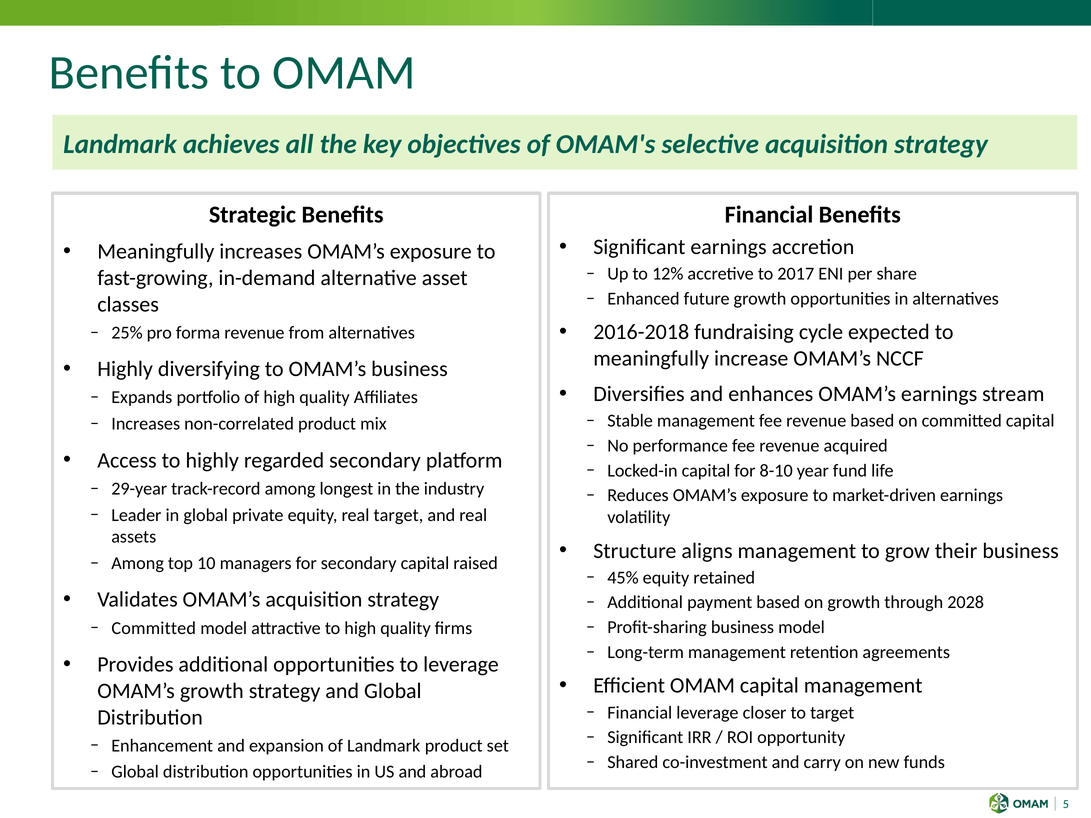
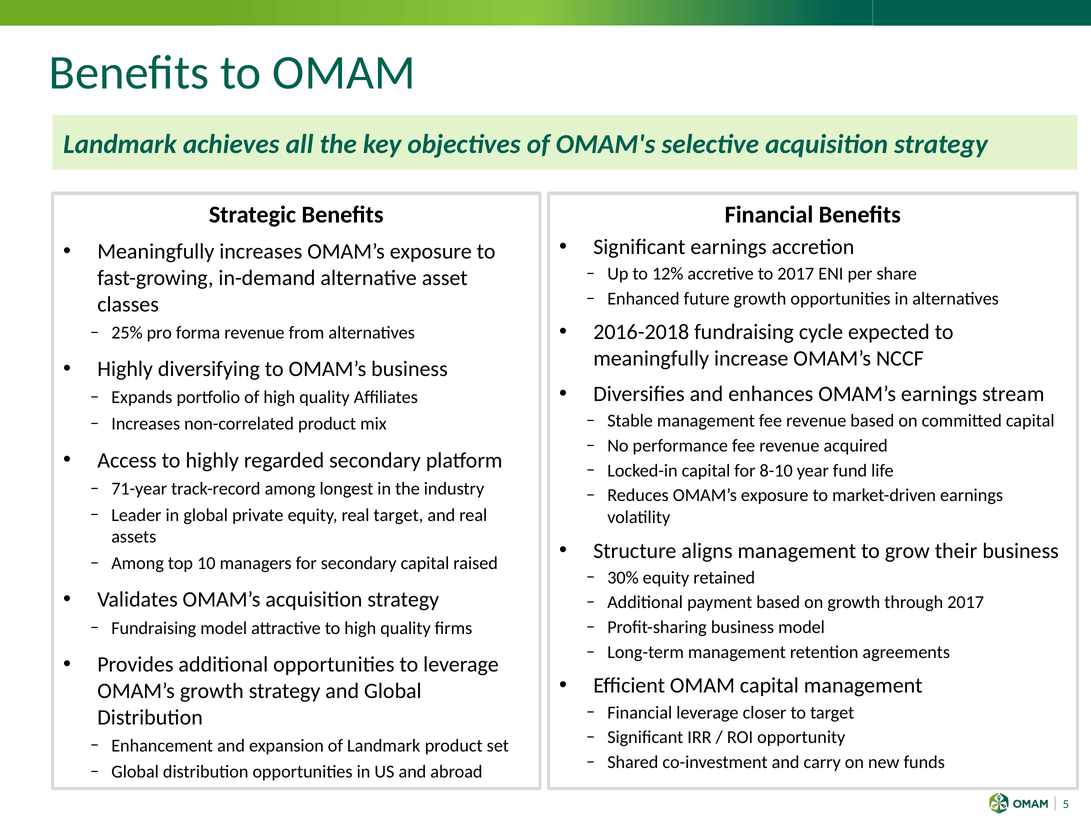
29-year: 29-year -> 71-year
45%: 45% -> 30%
through 2028: 2028 -> 2017
Committed at (154, 628): Committed -> Fundraising
